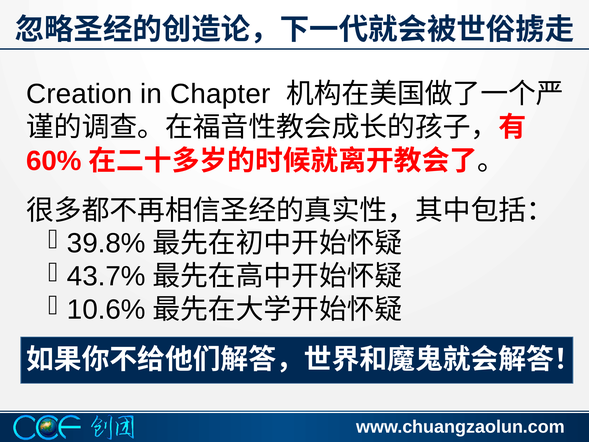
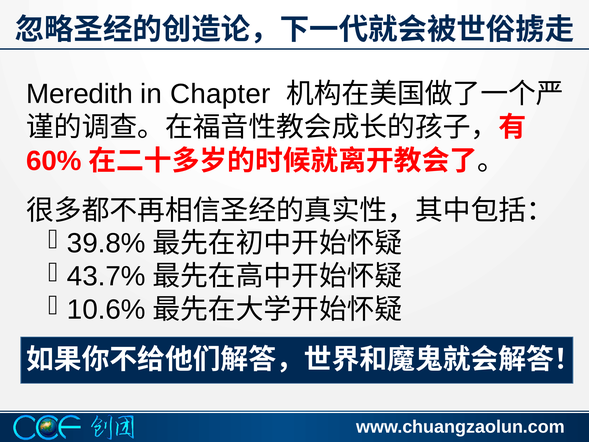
Creation: Creation -> Meredith
